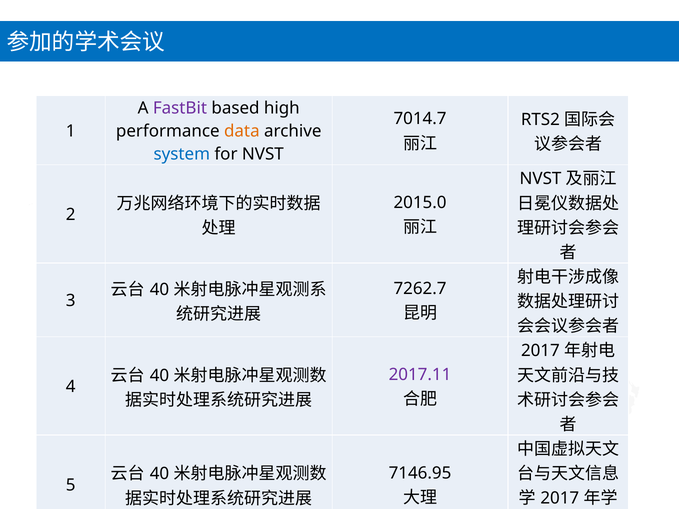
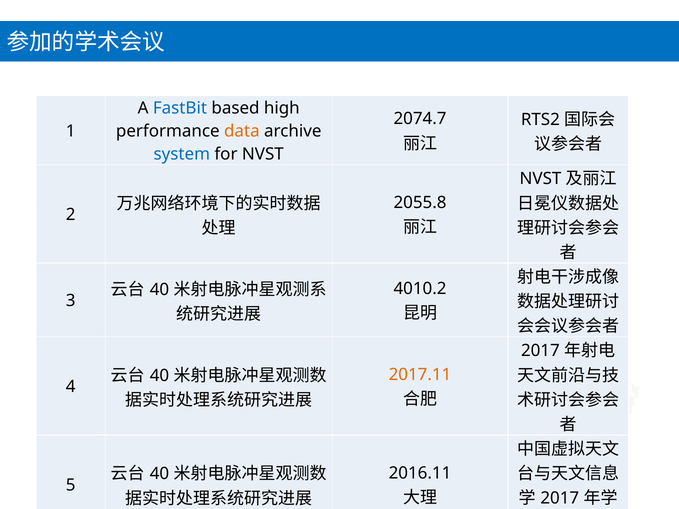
FastBit colour: purple -> blue
7014.7: 7014.7 -> 2074.7
2015.0: 2015.0 -> 2055.8
7262.7: 7262.7 -> 4010.2
2017.11 colour: purple -> orange
7146.95: 7146.95 -> 2016.11
